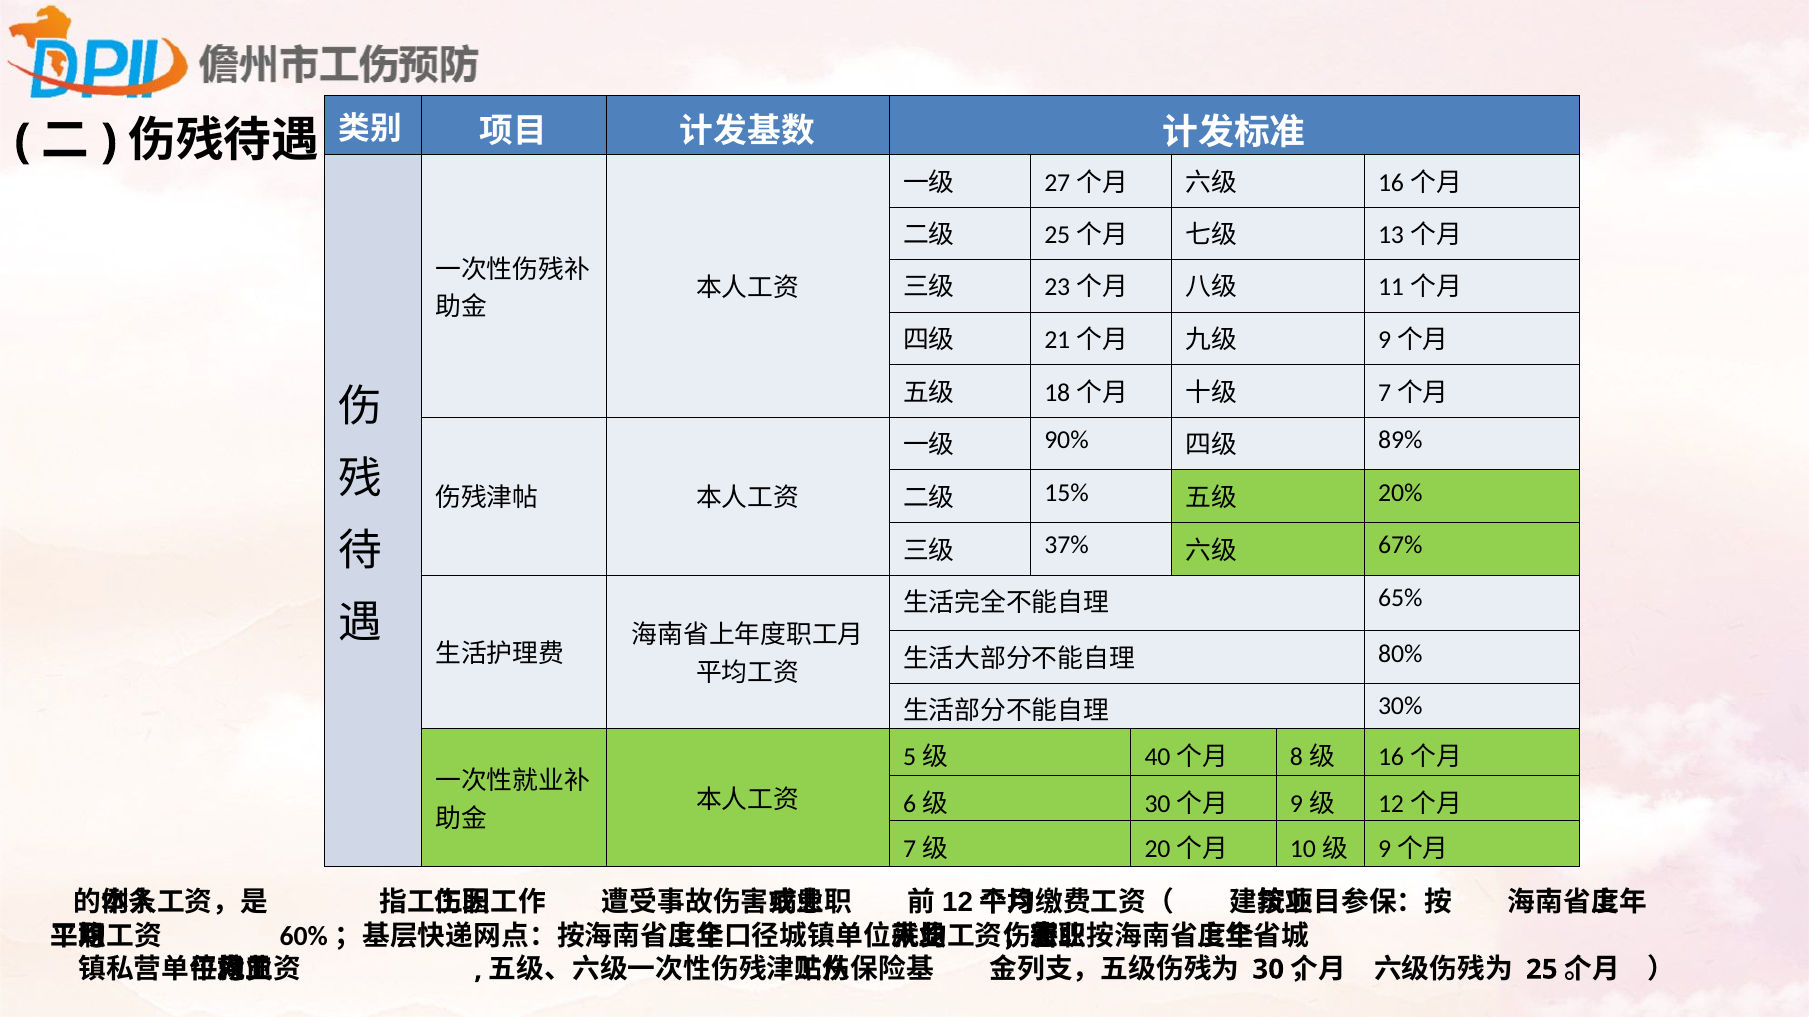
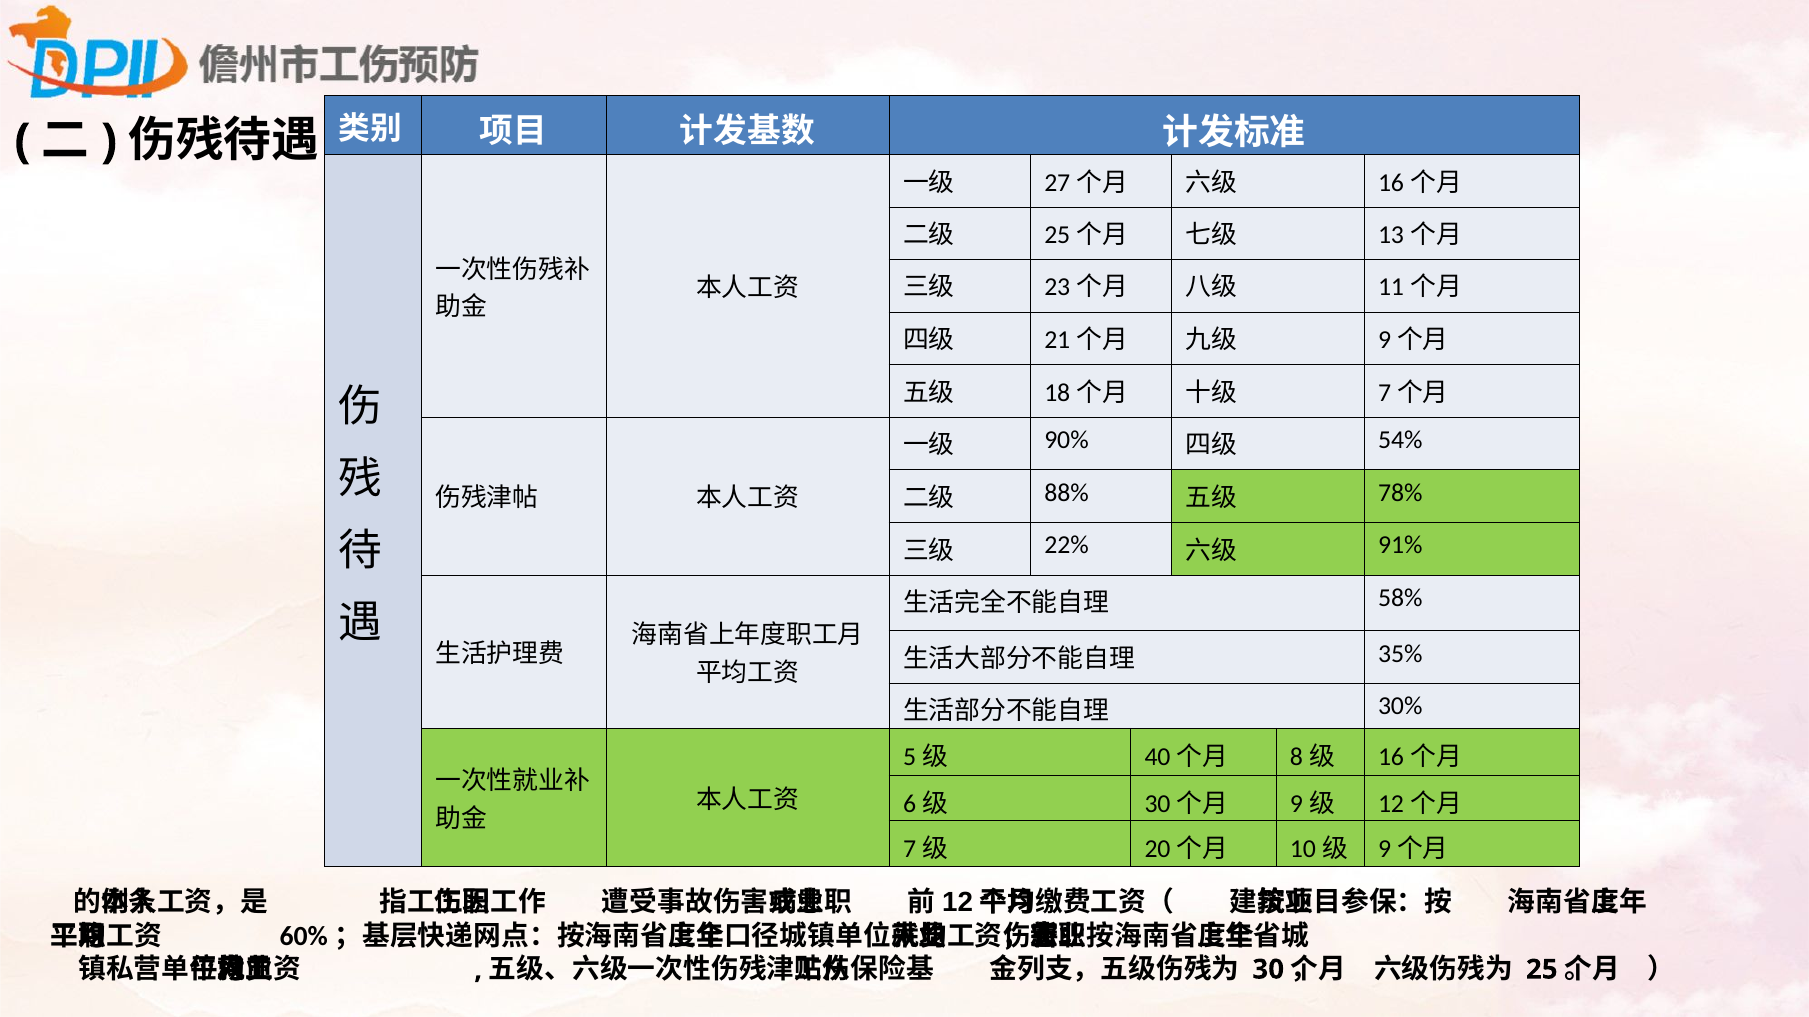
89%: 89% -> 54%
15%: 15% -> 88%
20%: 20% -> 78%
37%: 37% -> 22%
67%: 67% -> 91%
65%: 65% -> 58%
80%: 80% -> 35%
